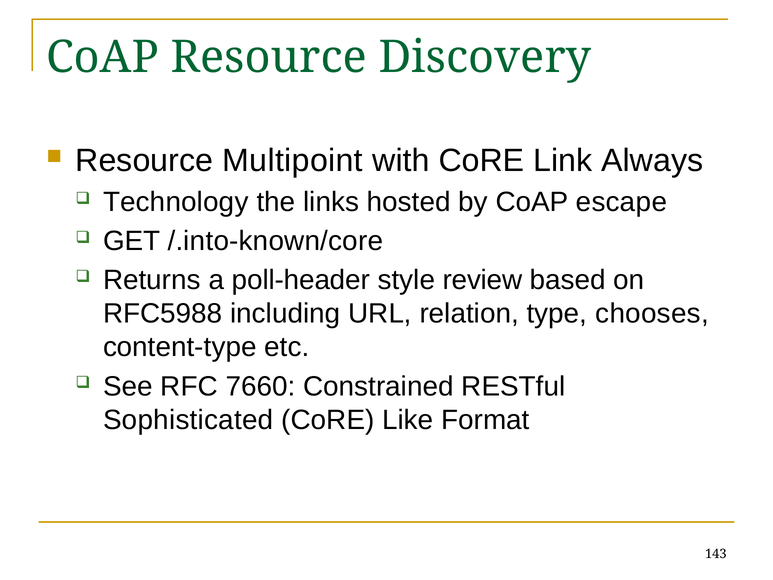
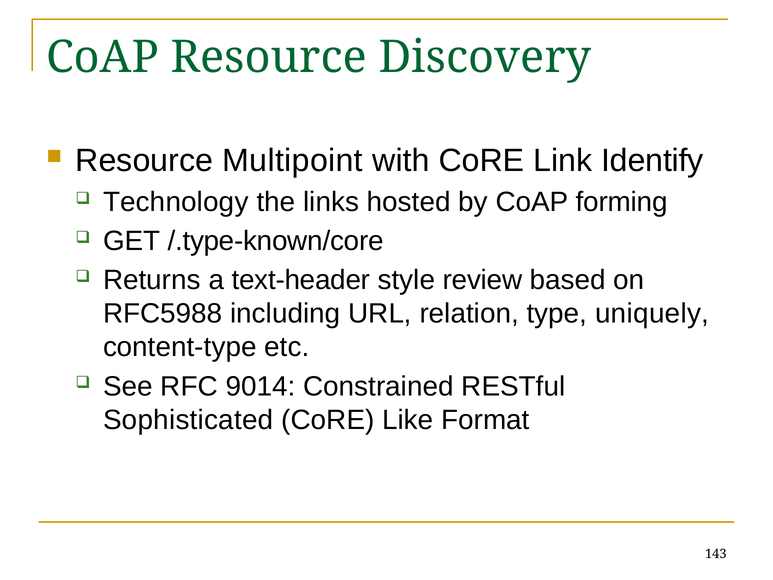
Always: Always -> Identify
escape: escape -> forming
/.into-known/core: /.into-known/core -> /.type-known/core
poll-header: poll-header -> text-header
chooses: chooses -> uniquely
7660: 7660 -> 9014
